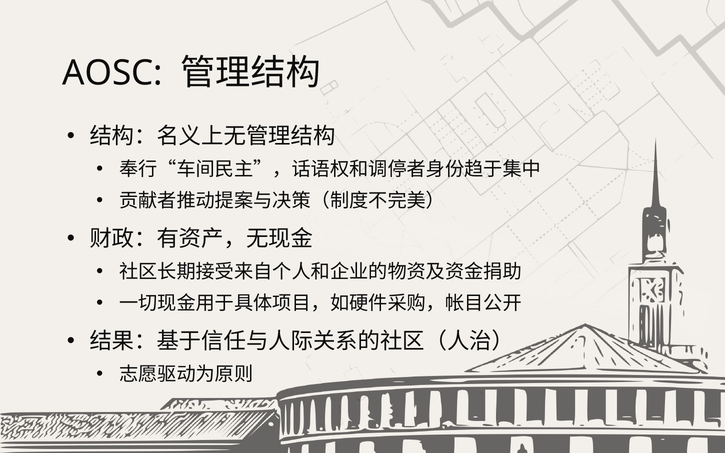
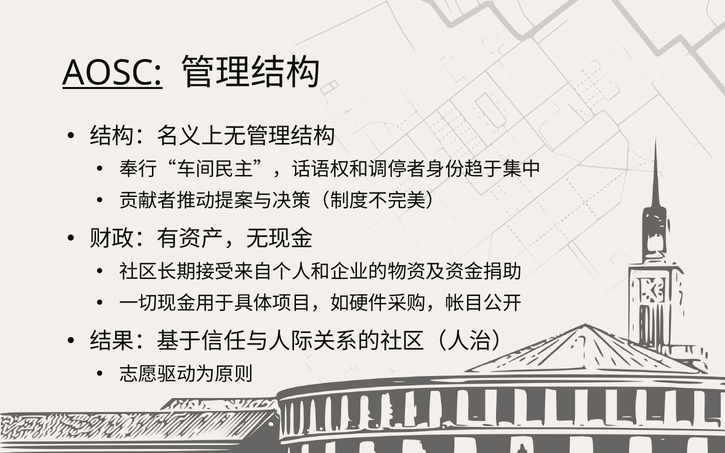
AOSC underline: none -> present
